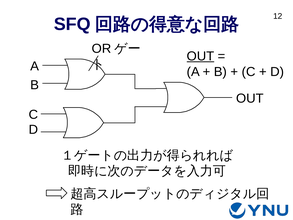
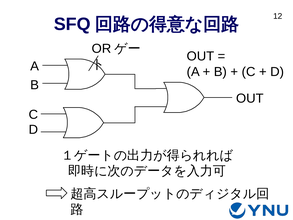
OUT at (200, 56) underline: present -> none
